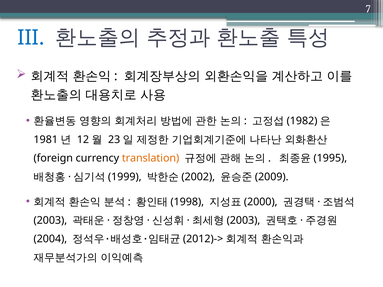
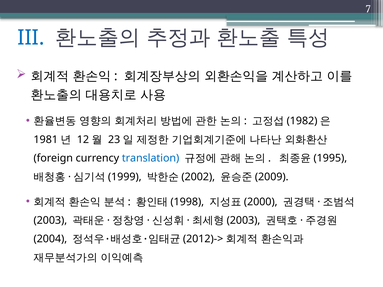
translation colour: orange -> blue
